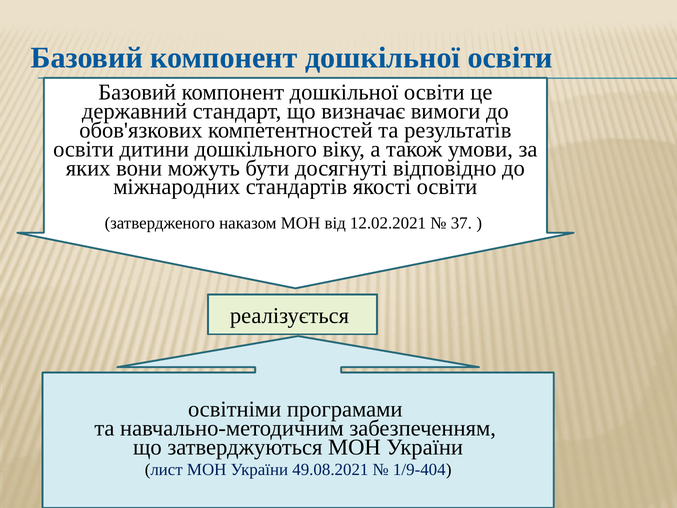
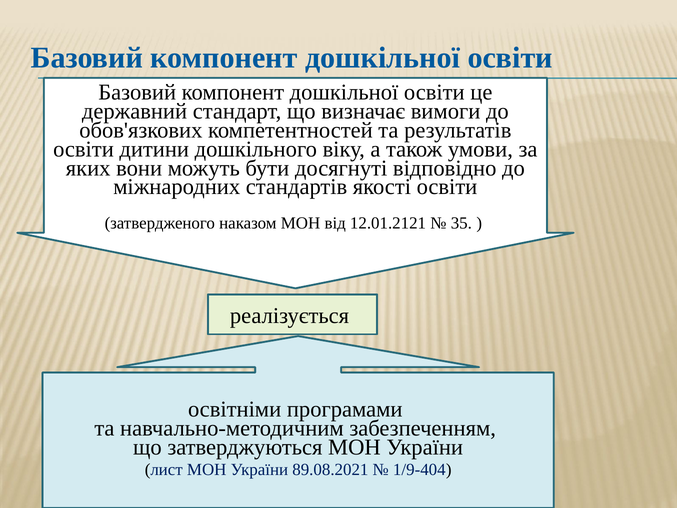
12.02.2021: 12.02.2021 -> 12.01.2121
37: 37 -> 35
49.08.2021: 49.08.2021 -> 89.08.2021
